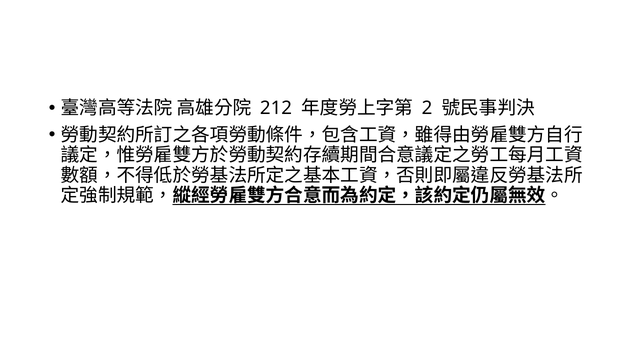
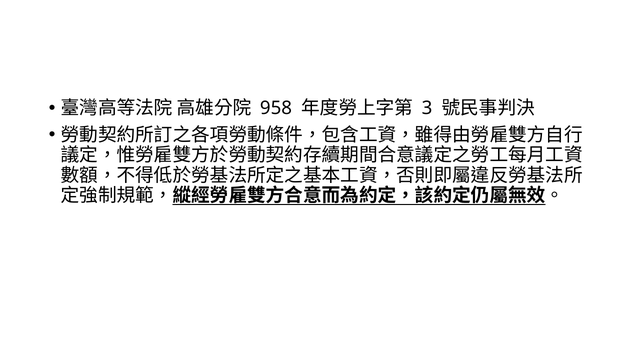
212: 212 -> 958
2: 2 -> 3
